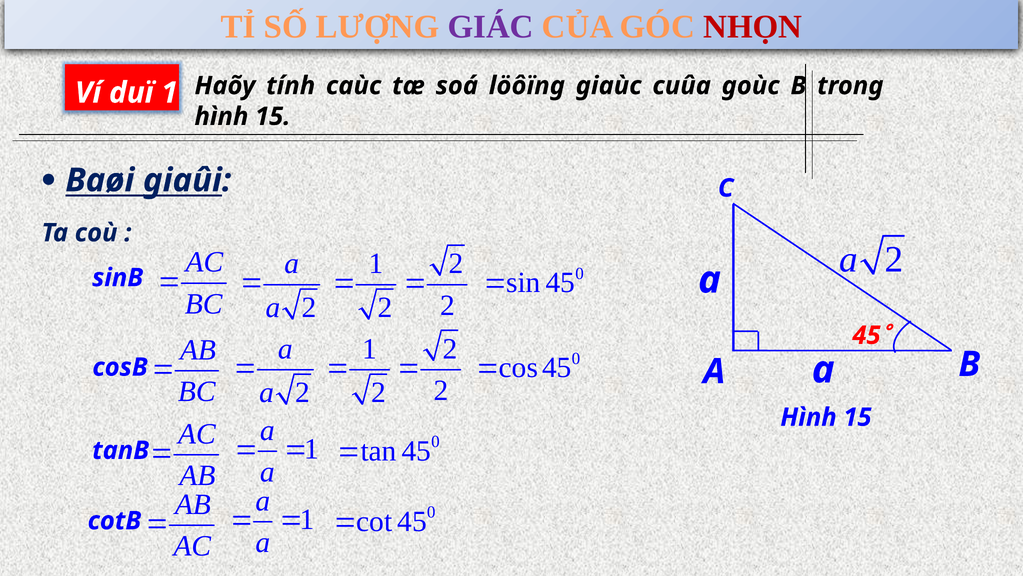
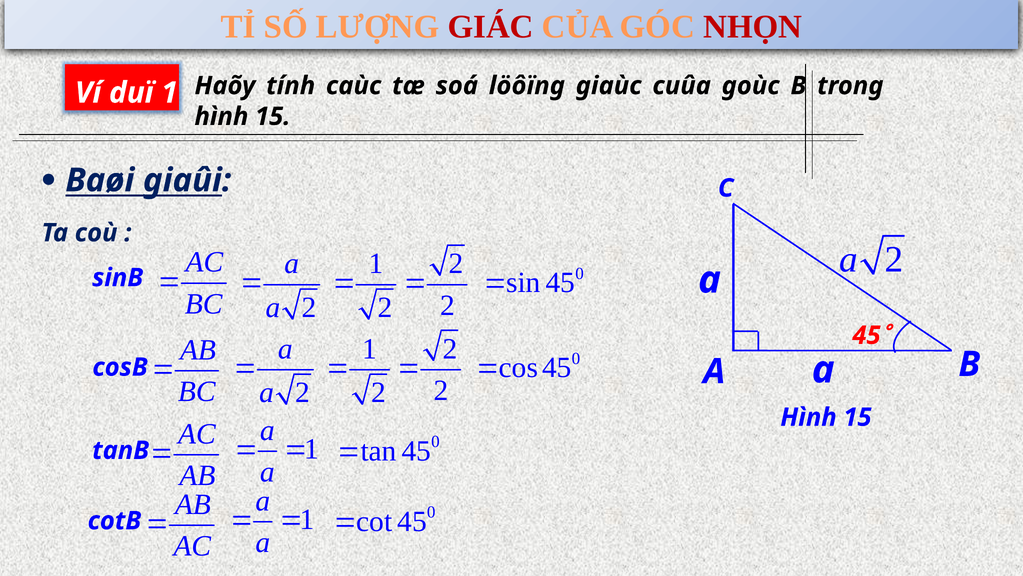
GIÁC colour: purple -> red
